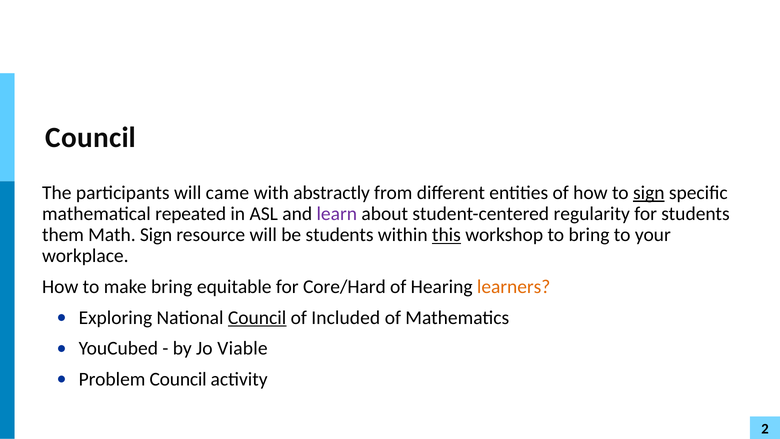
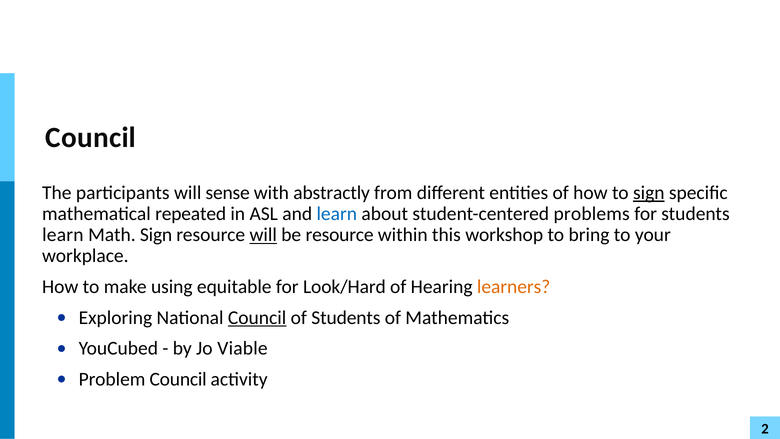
came: came -> sense
learn at (337, 214) colour: purple -> blue
regularity: regularity -> problems
them at (63, 235): them -> learn
will at (263, 235) underline: none -> present
be students: students -> resource
this underline: present -> none
make bring: bring -> using
Core/Hard: Core/Hard -> Look/Hard
of Included: Included -> Students
